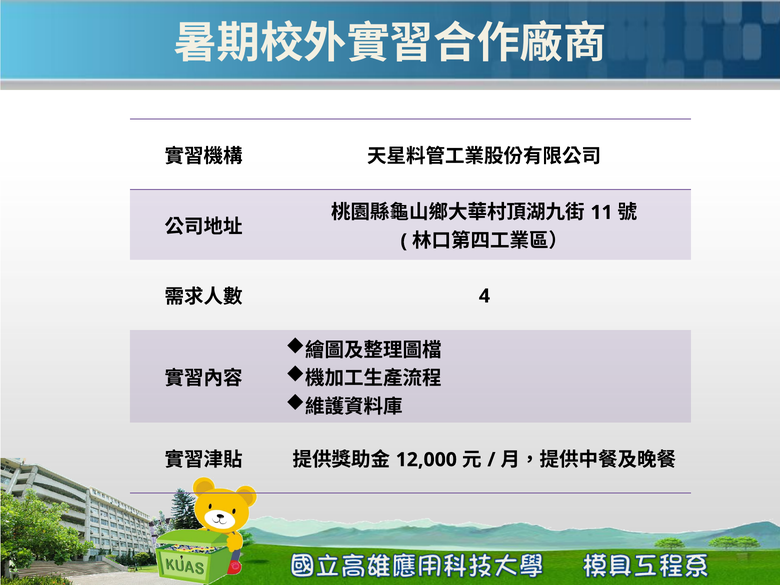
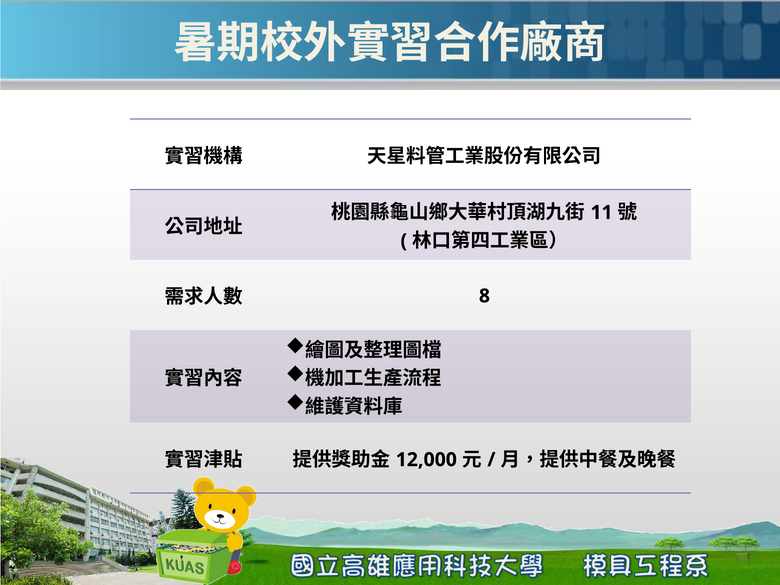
4: 4 -> 8
